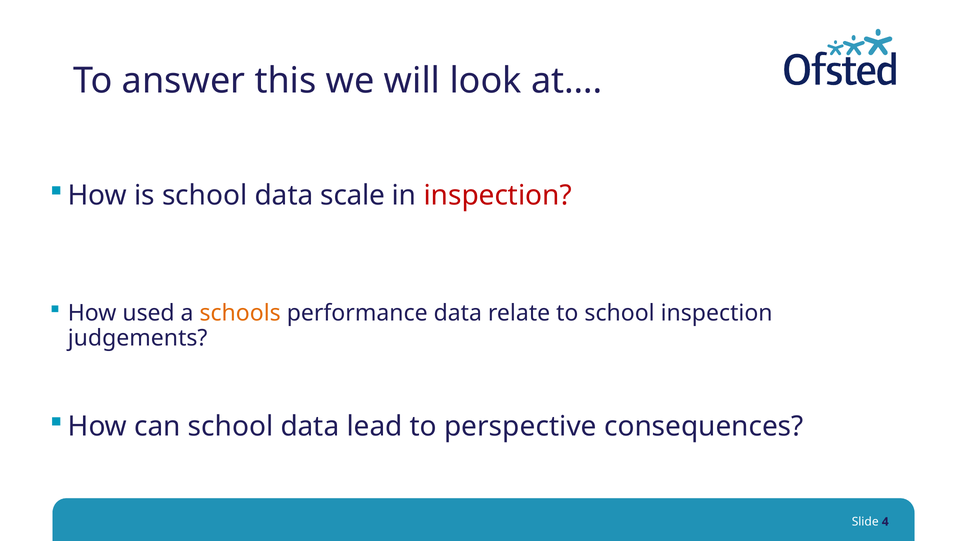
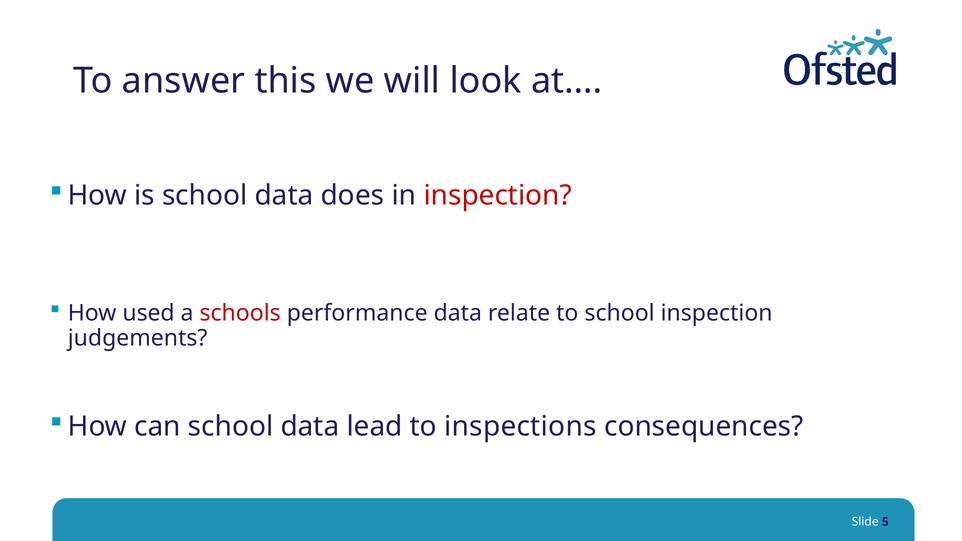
scale: scale -> does
schools colour: orange -> red
perspective: perspective -> inspections
4: 4 -> 5
